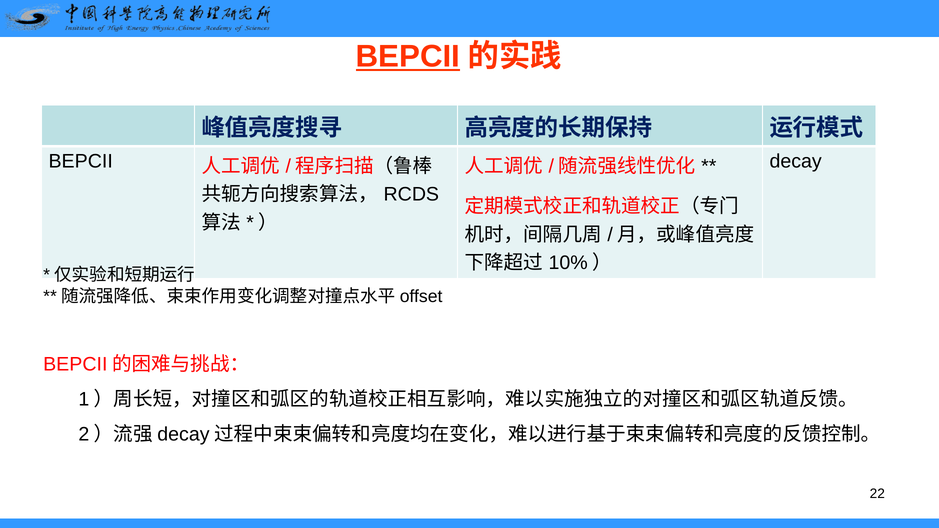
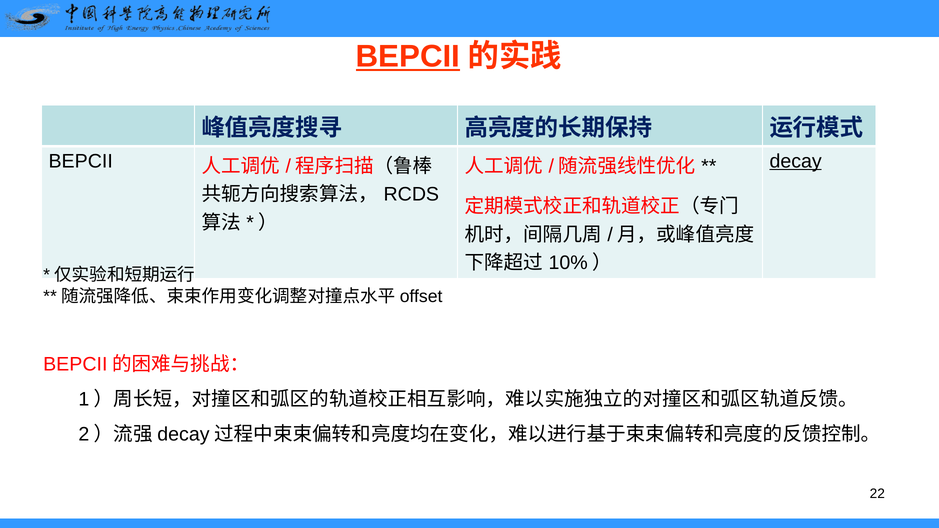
decay underline: none -> present
